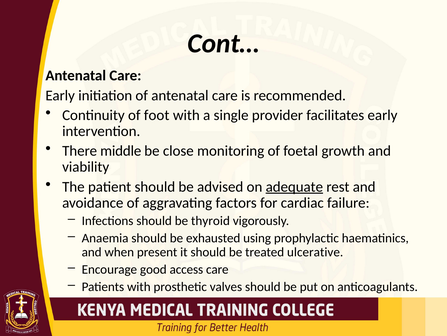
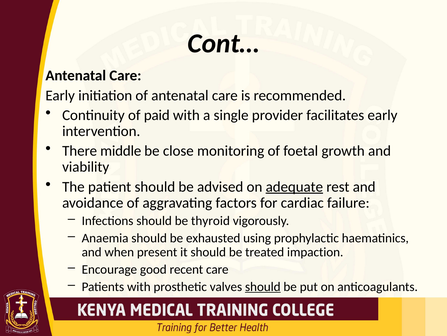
foot: foot -> paid
ulcerative: ulcerative -> impaction
access: access -> recent
should at (263, 286) underline: none -> present
